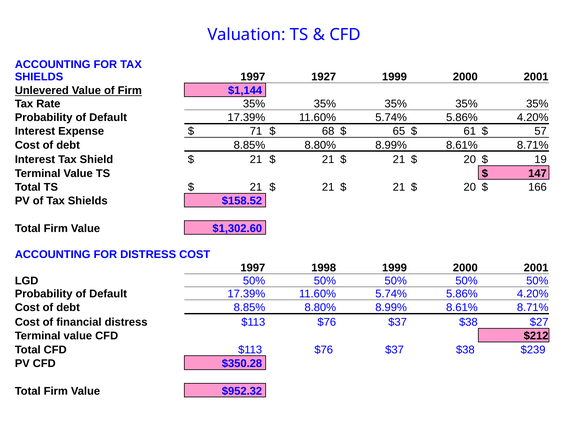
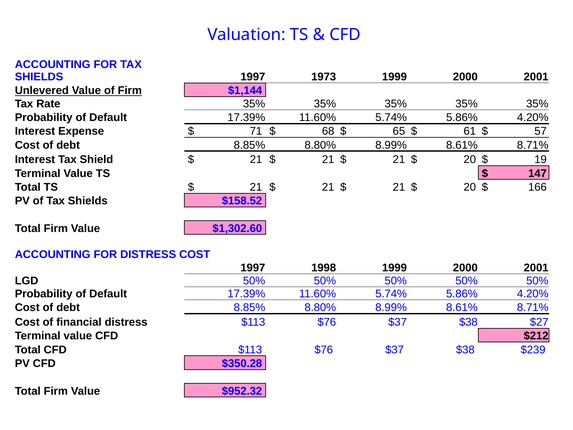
1927: 1927 -> 1973
